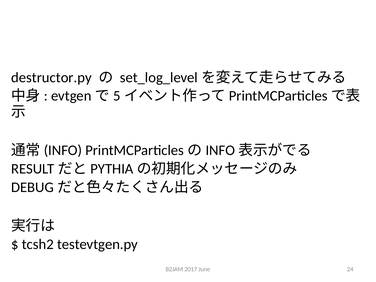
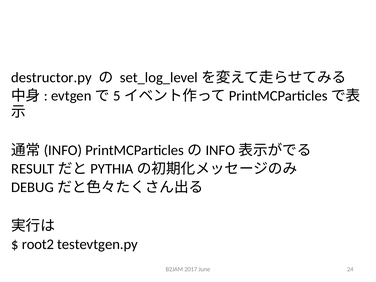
tcsh2: tcsh2 -> root2
